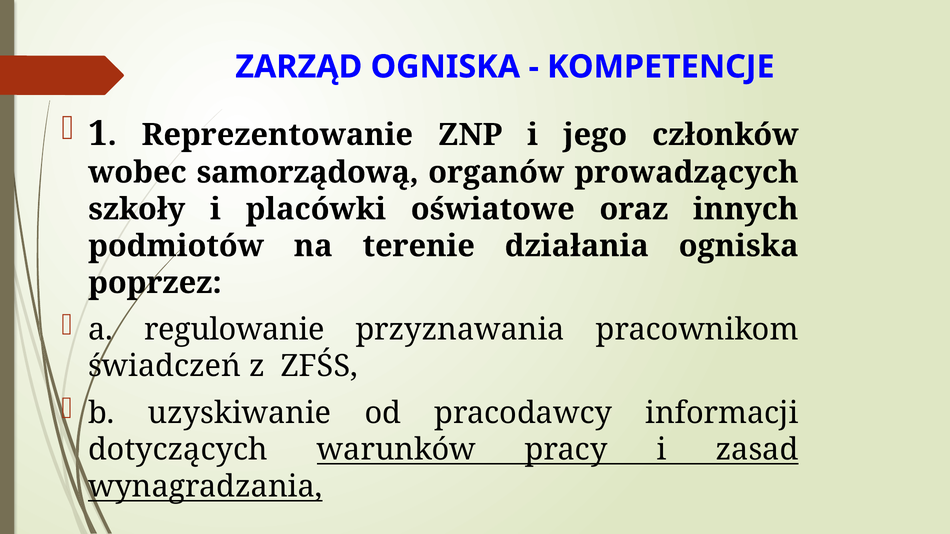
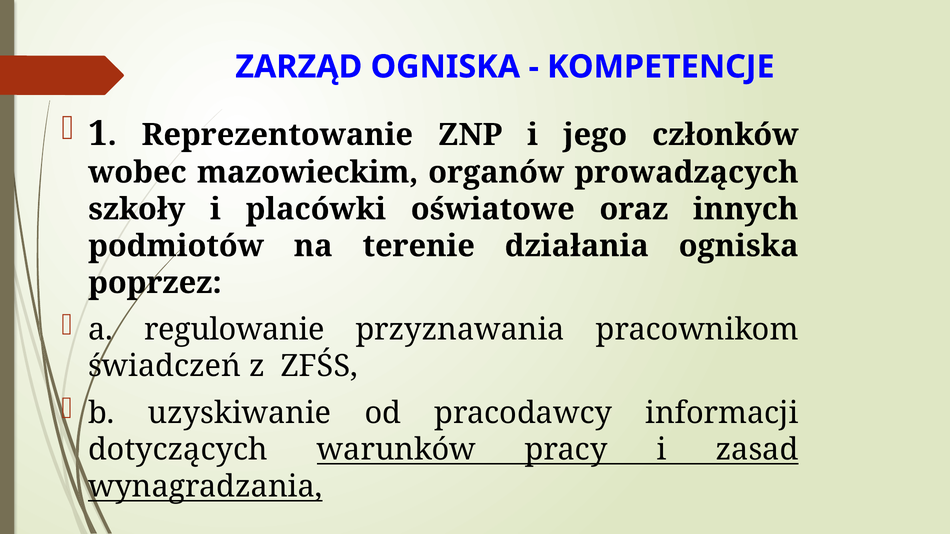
samorządową: samorządową -> mazowieckim
